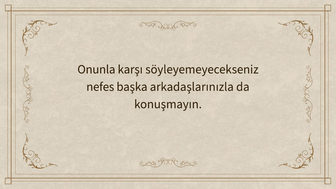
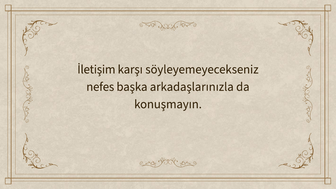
Onunla: Onunla -> İletişim
